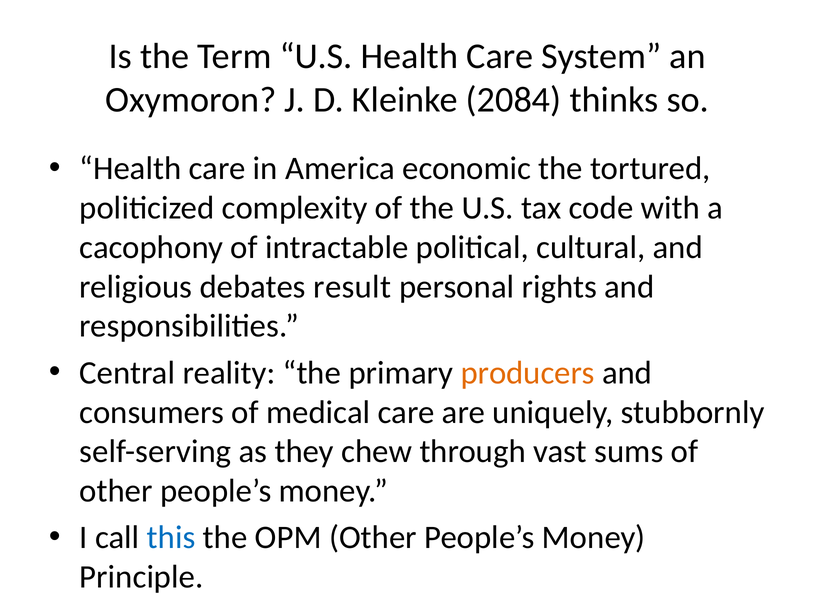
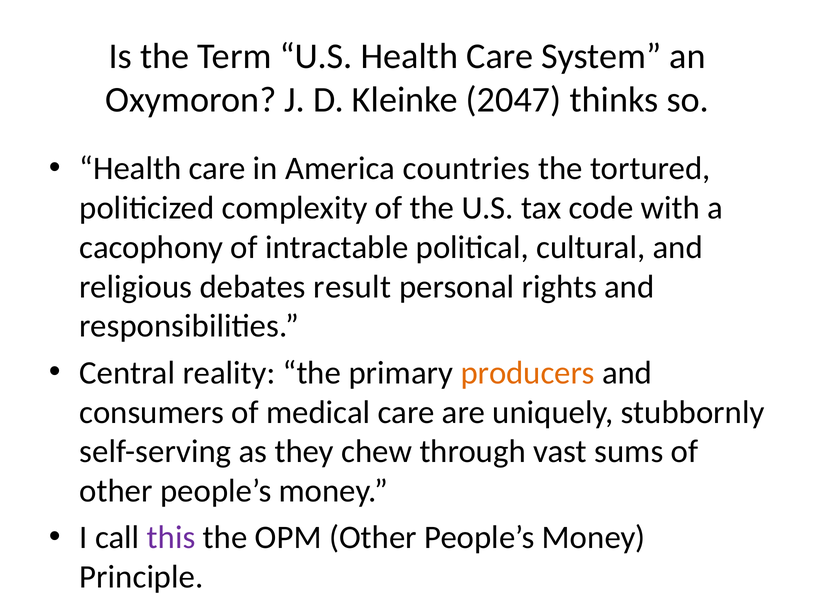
2084: 2084 -> 2047
economic: economic -> countries
this colour: blue -> purple
